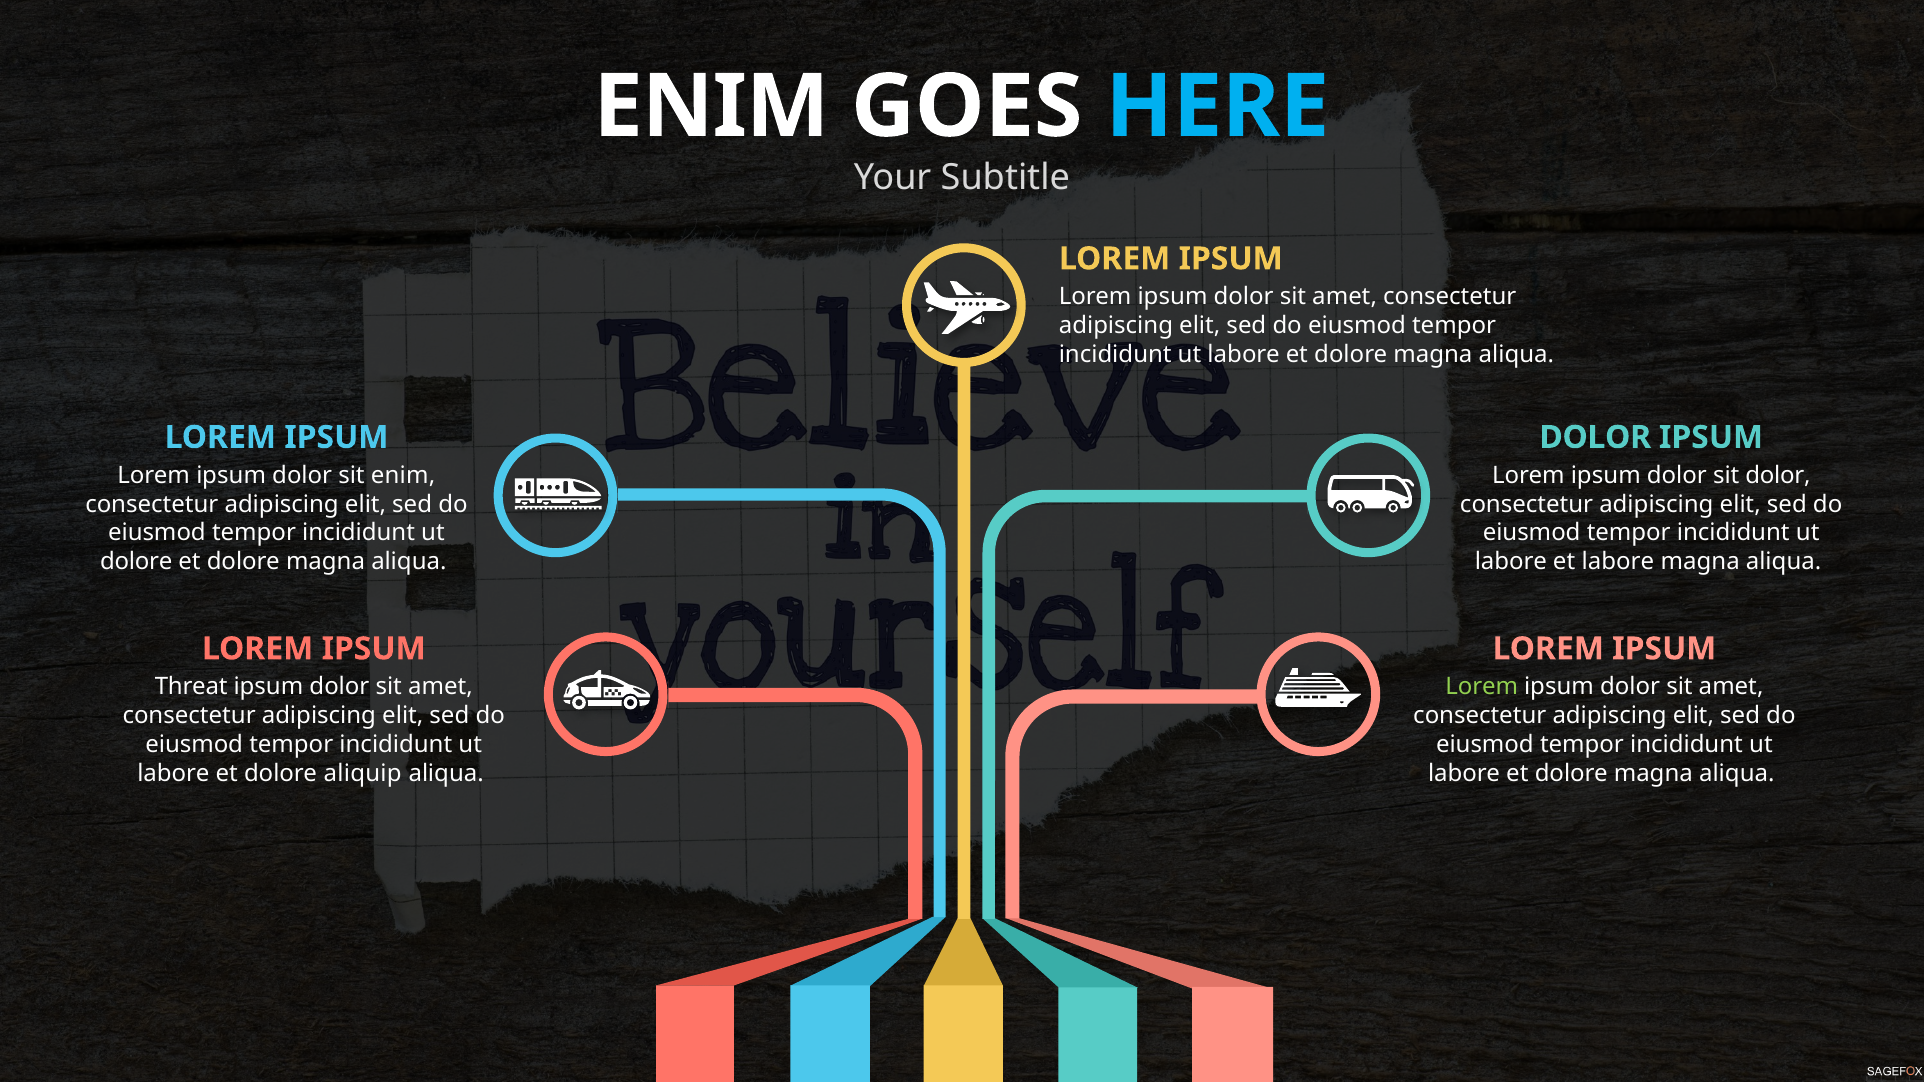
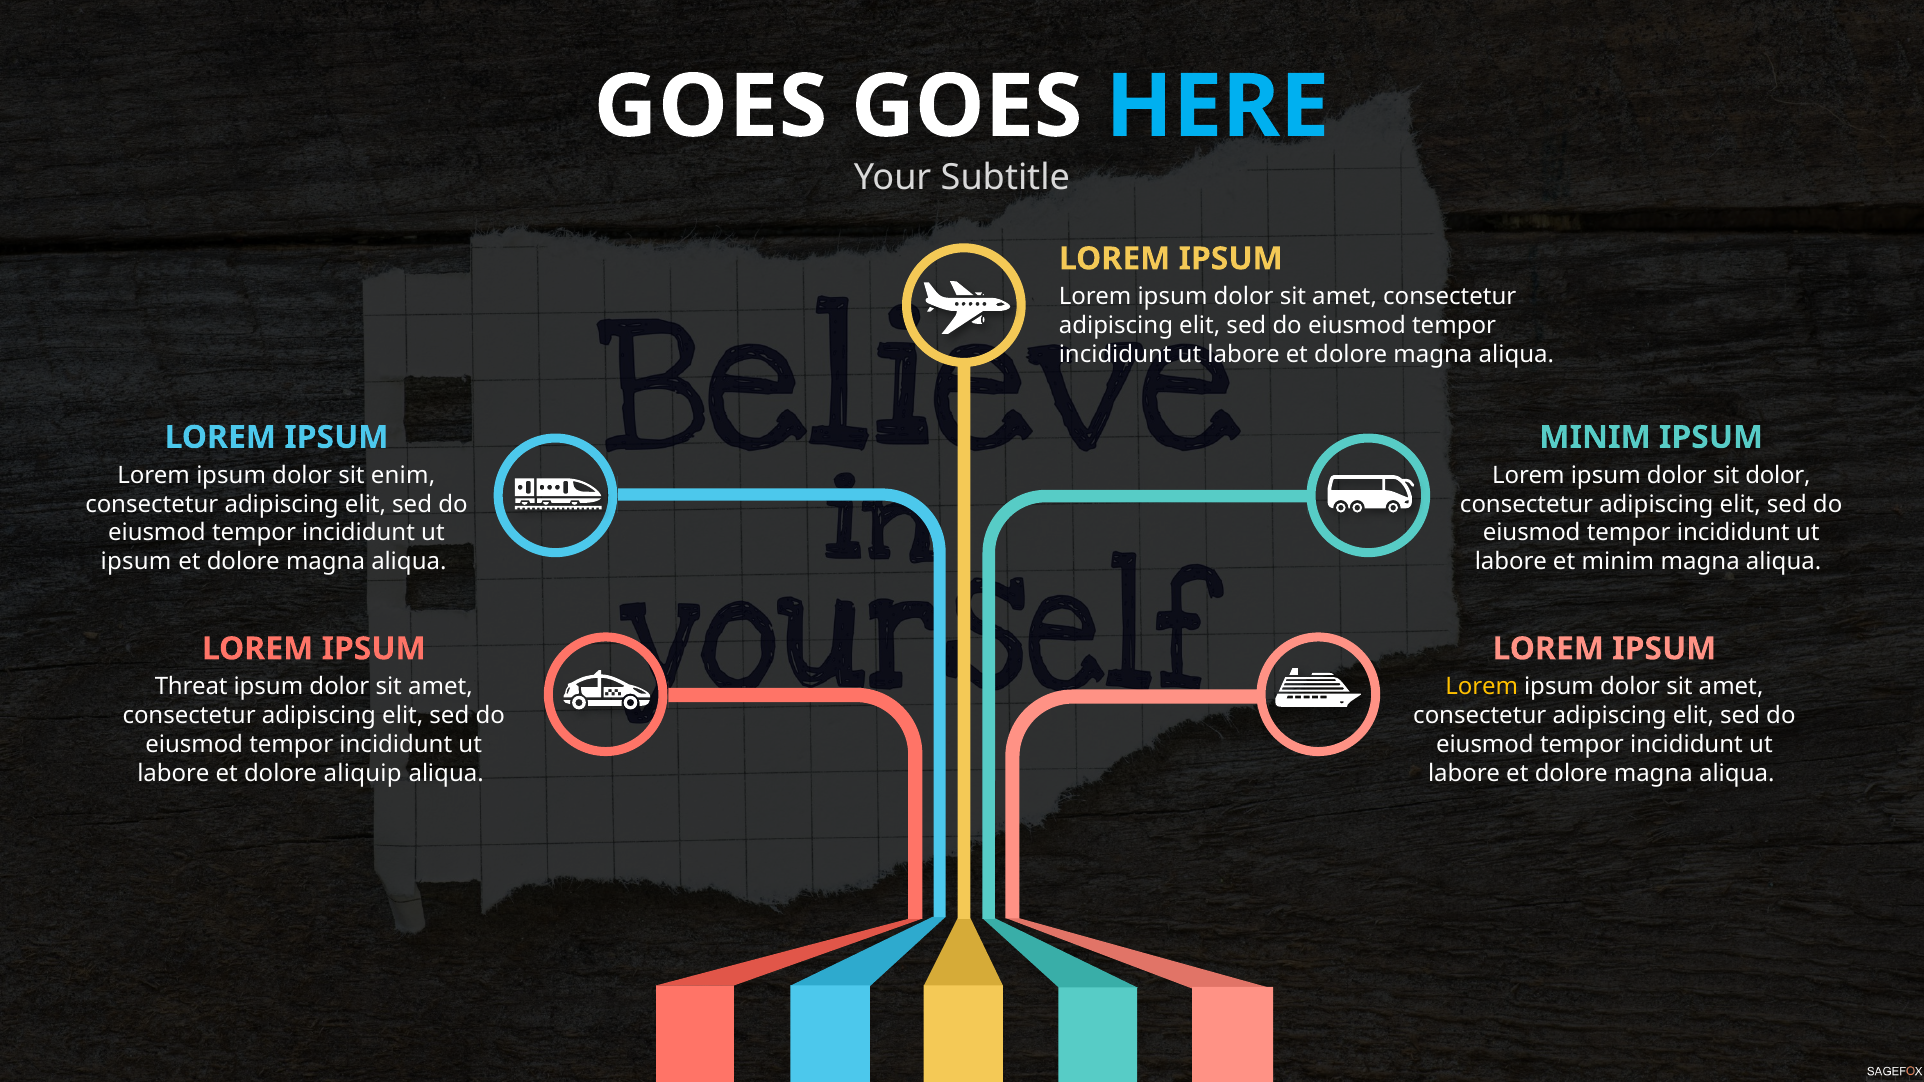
ENIM at (711, 107): ENIM -> GOES
DOLOR at (1595, 437): DOLOR -> MINIM
dolore at (136, 562): dolore -> ipsum
et labore: labore -> minim
Lorem at (1482, 687) colour: light green -> yellow
